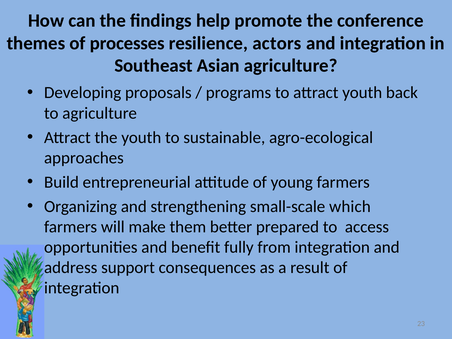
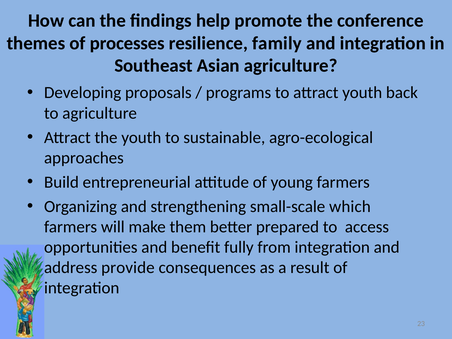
actors: actors -> family
support: support -> provide
